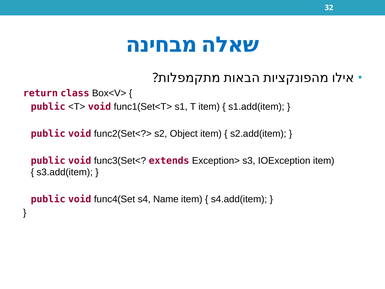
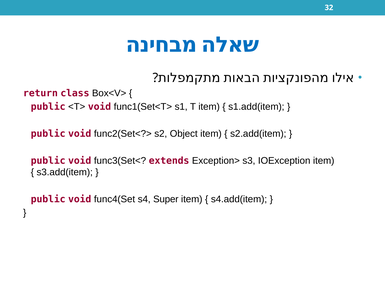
Name: Name -> Super
